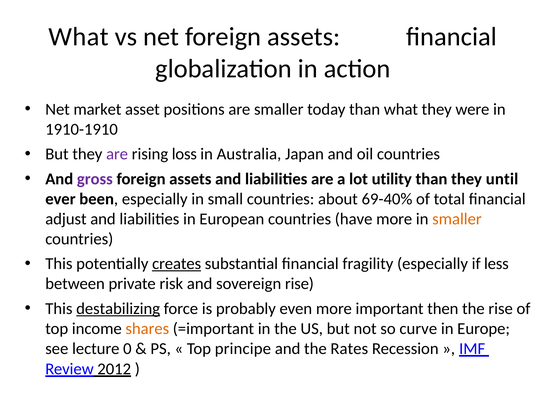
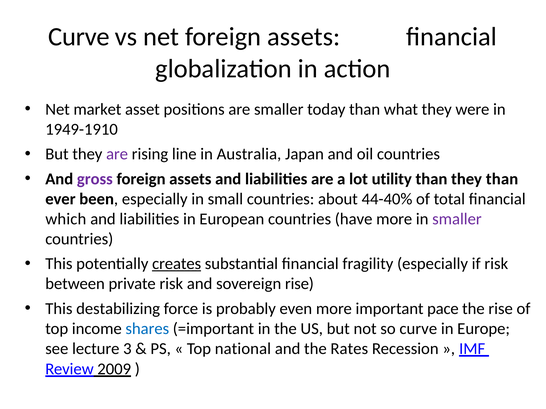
What at (79, 37): What -> Curve
1910-1910: 1910-1910 -> 1949-1910
loss: loss -> line
they until: until -> than
69-40%: 69-40% -> 44-40%
adjust: adjust -> which
smaller at (457, 219) colour: orange -> purple
if less: less -> risk
destabilizing underline: present -> none
then: then -> pace
shares colour: orange -> blue
0: 0 -> 3
principe: principe -> national
2012: 2012 -> 2009
